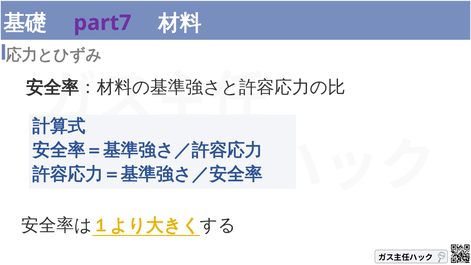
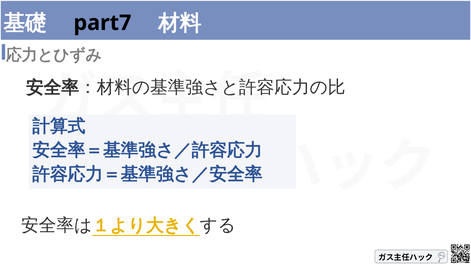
part7 colour: purple -> black
